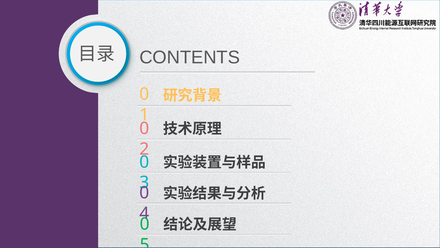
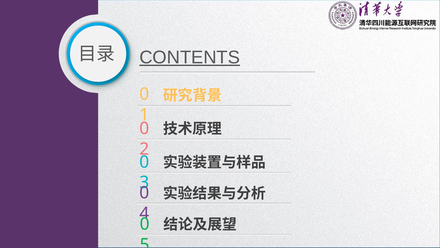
CONTENTS underline: none -> present
